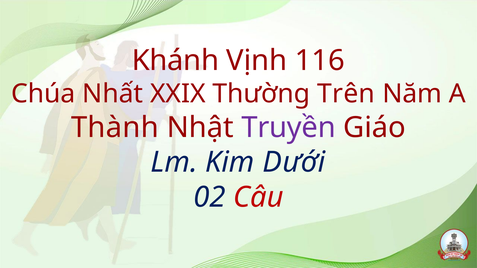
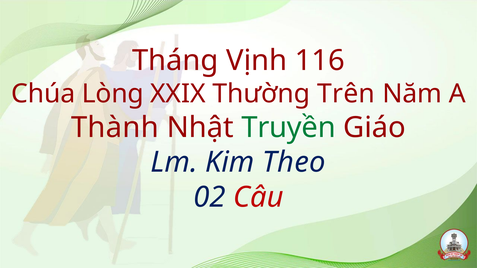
Khánh: Khánh -> Tháng
Nhất: Nhất -> Lòng
Truyền colour: purple -> green
Dưới: Dưới -> Theo
